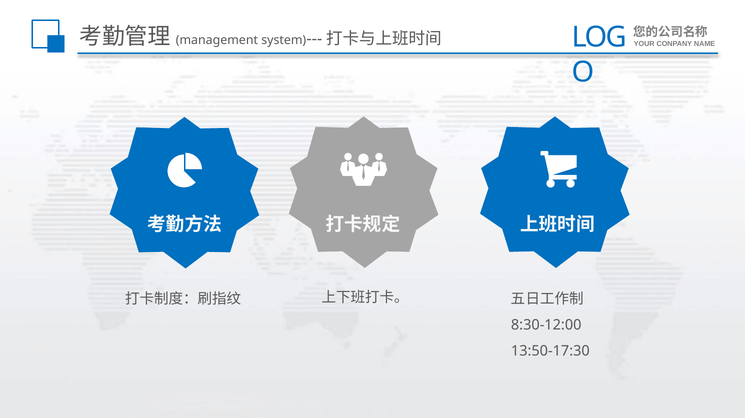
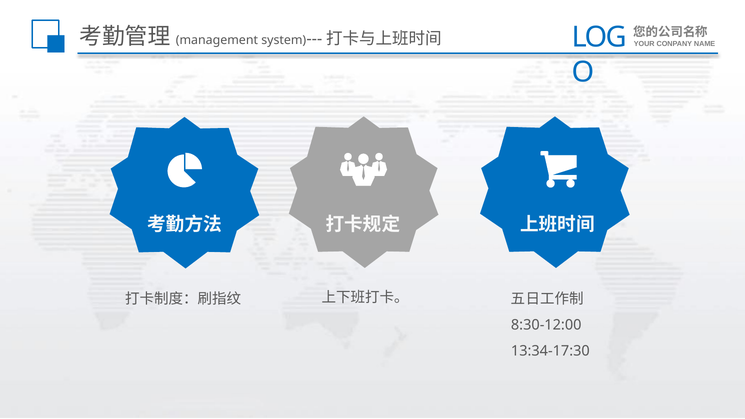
13:50-17:30: 13:50-17:30 -> 13:34-17:30
